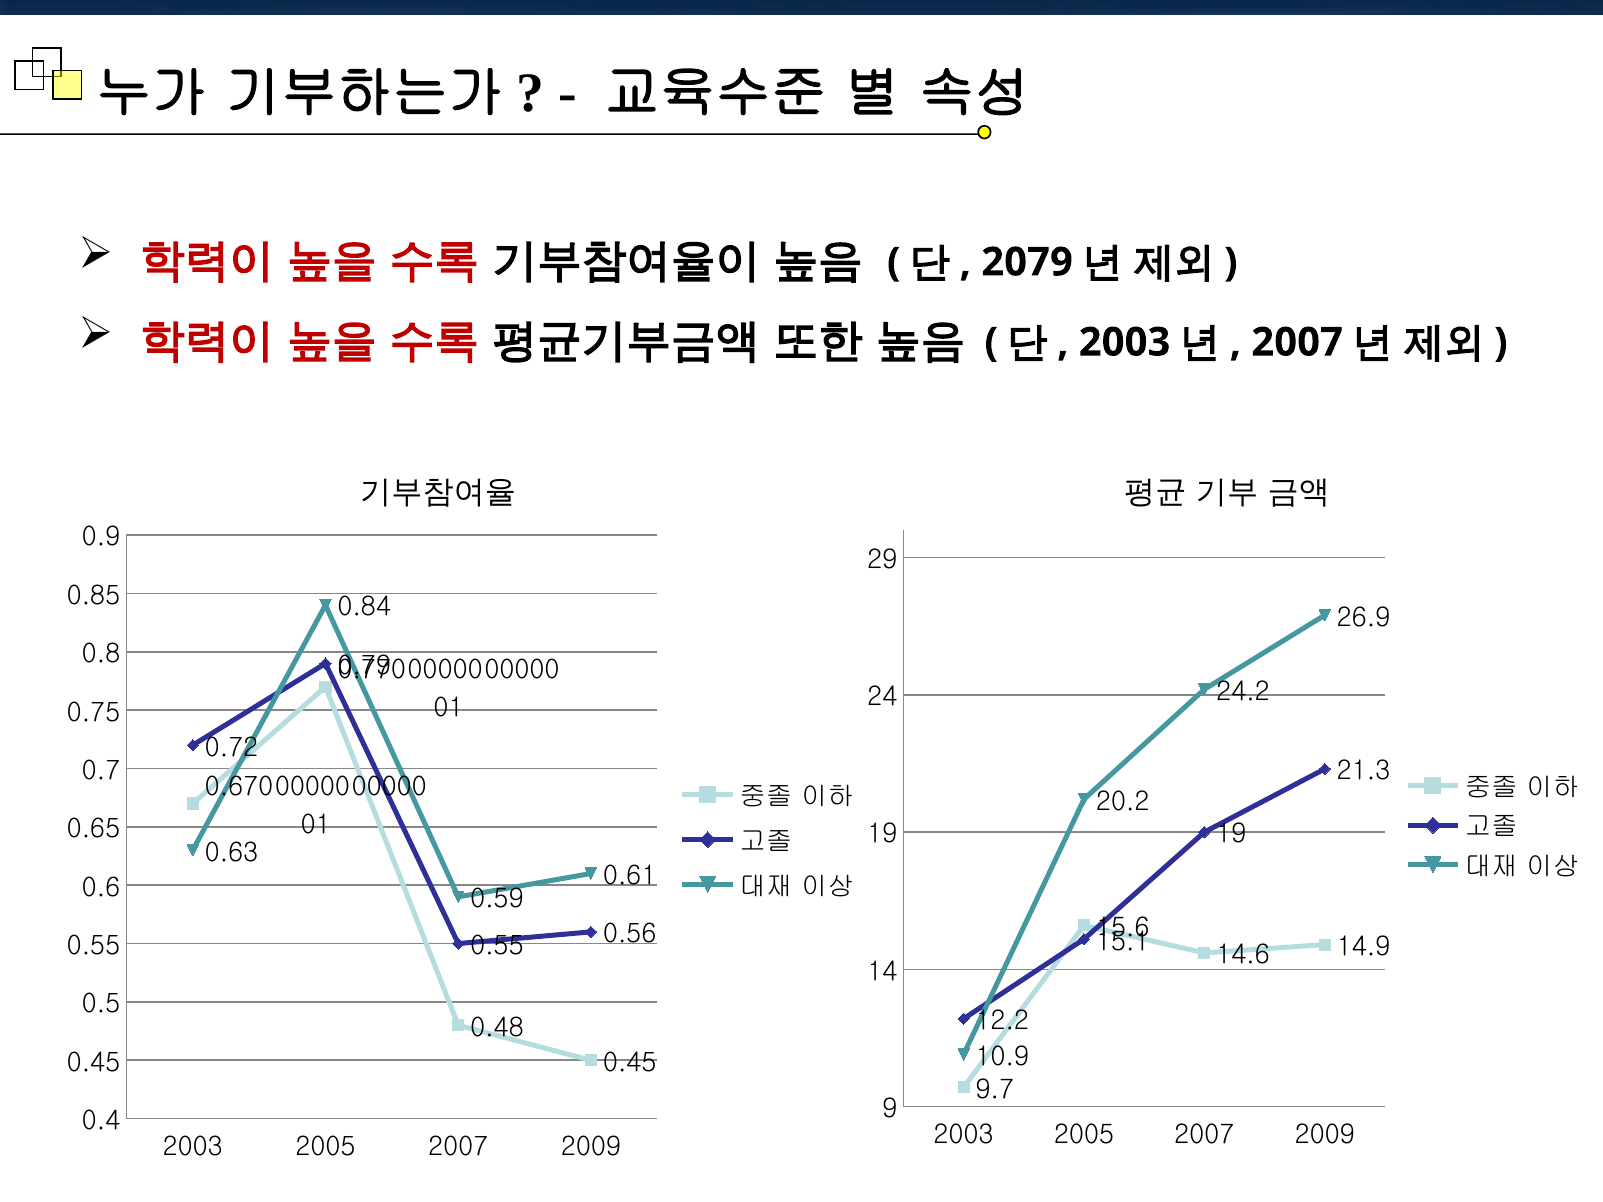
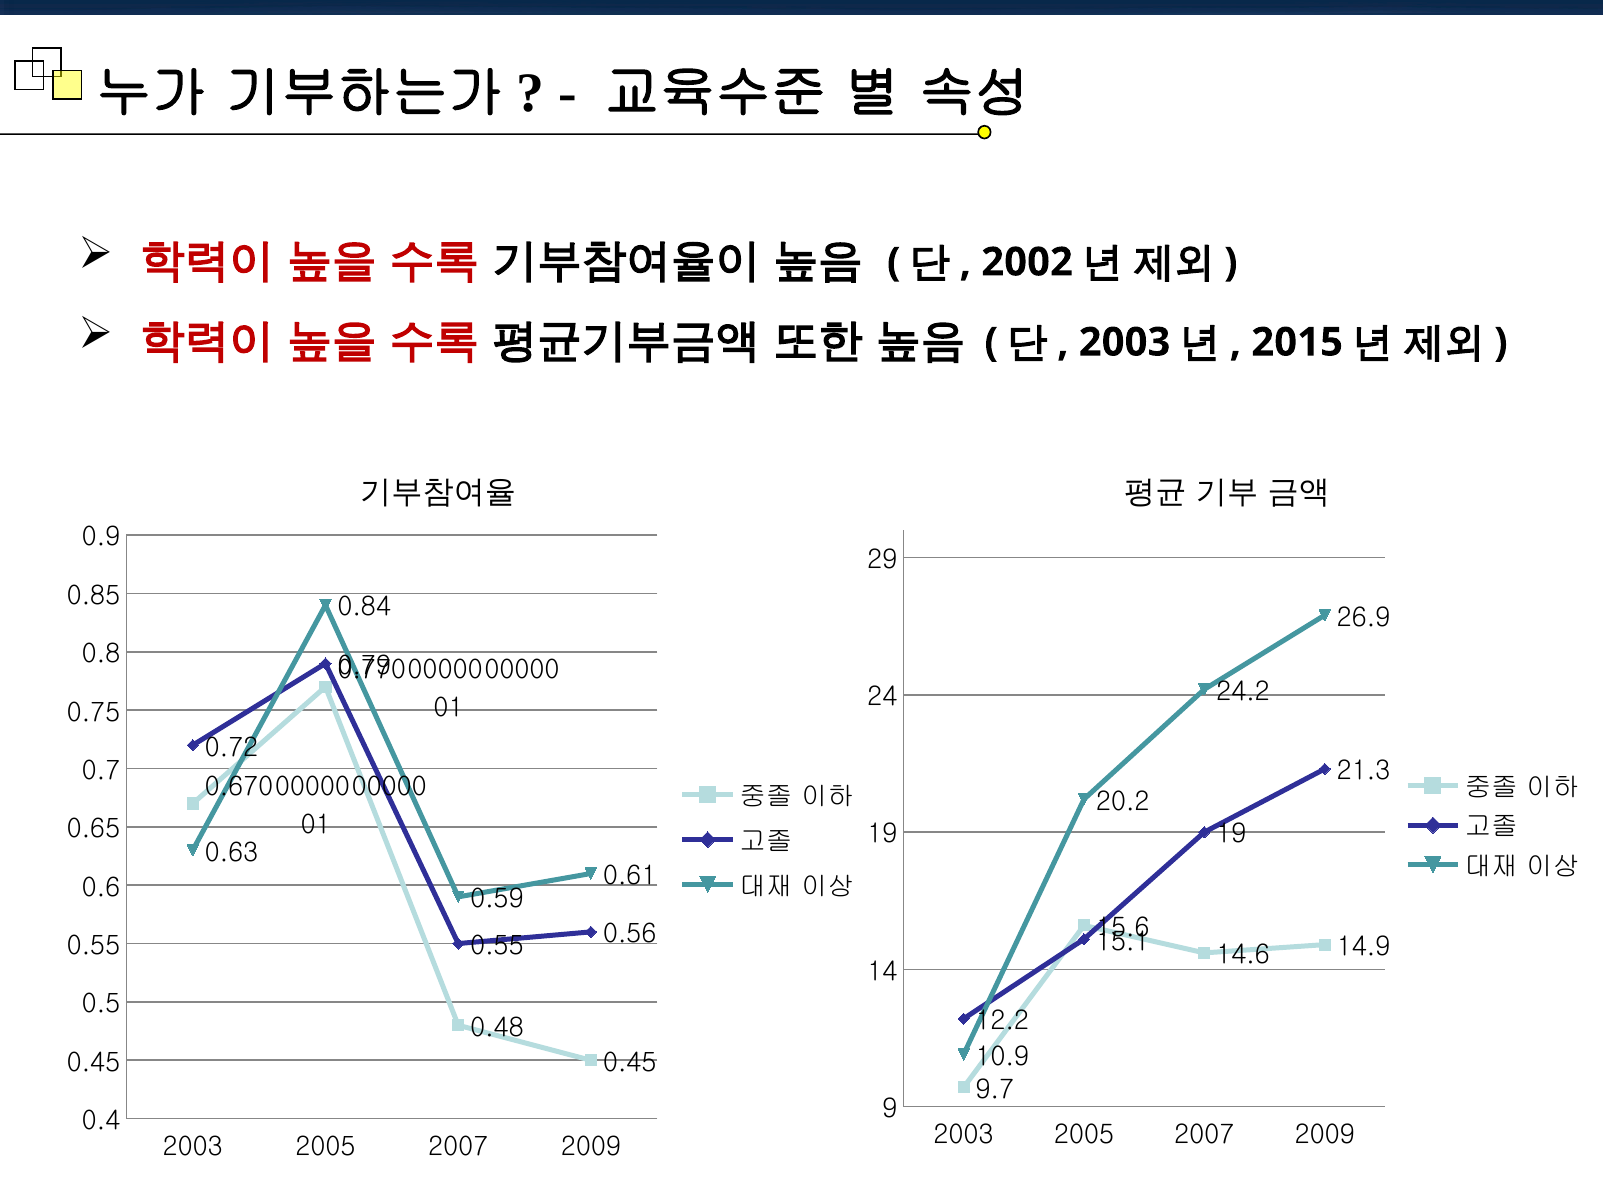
2079: 2079 -> 2002
2007 at (1297, 342): 2007 -> 2015
